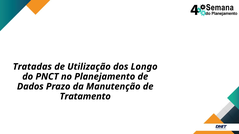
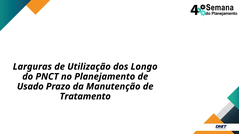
Tratadas: Tratadas -> Larguras
Dados: Dados -> Usado
